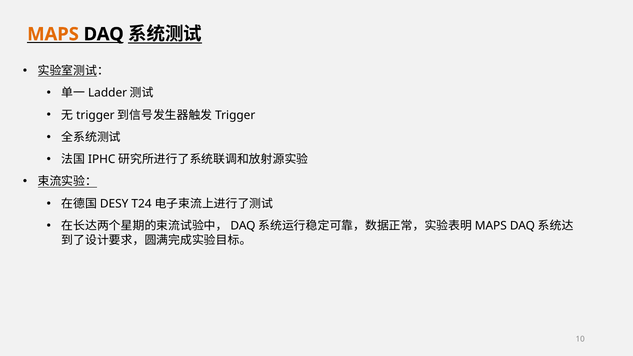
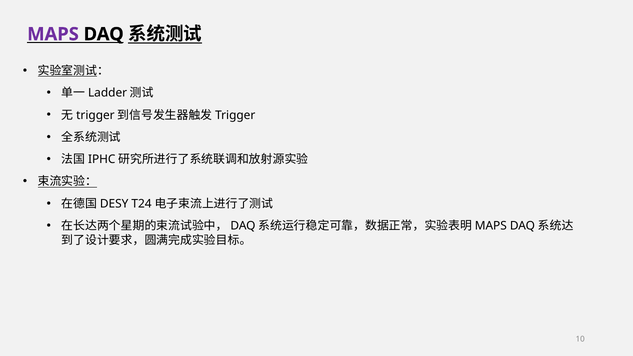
MAPS colour: orange -> purple
